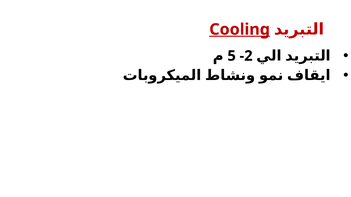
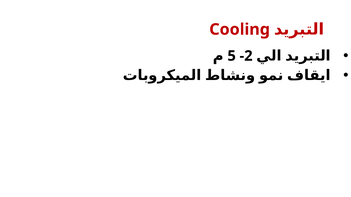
Cooling underline: present -> none
